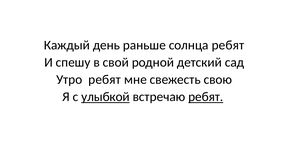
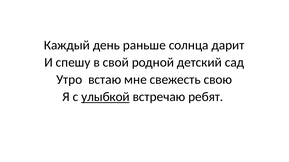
солнца ребят: ребят -> дарит
Утро ребят: ребят -> встаю
ребят at (206, 97) underline: present -> none
